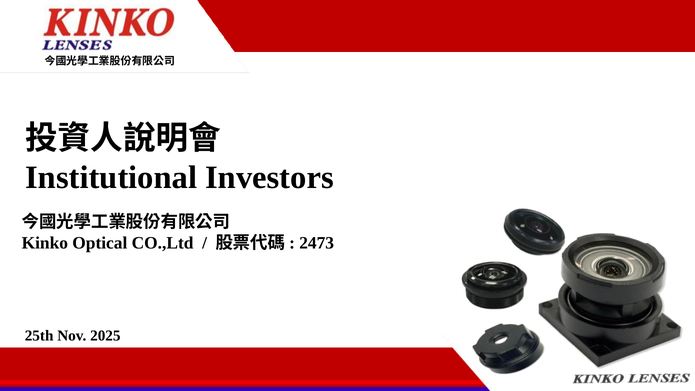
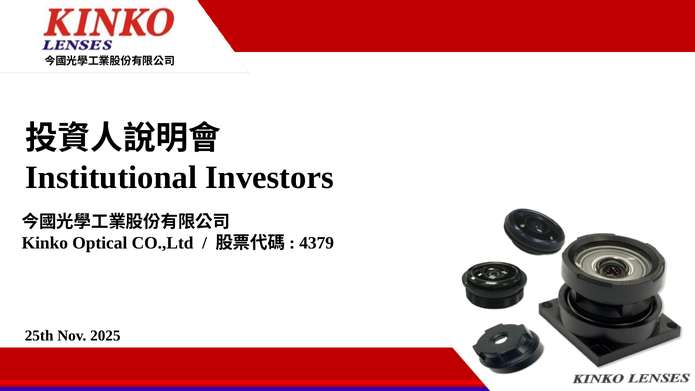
2473: 2473 -> 4379
